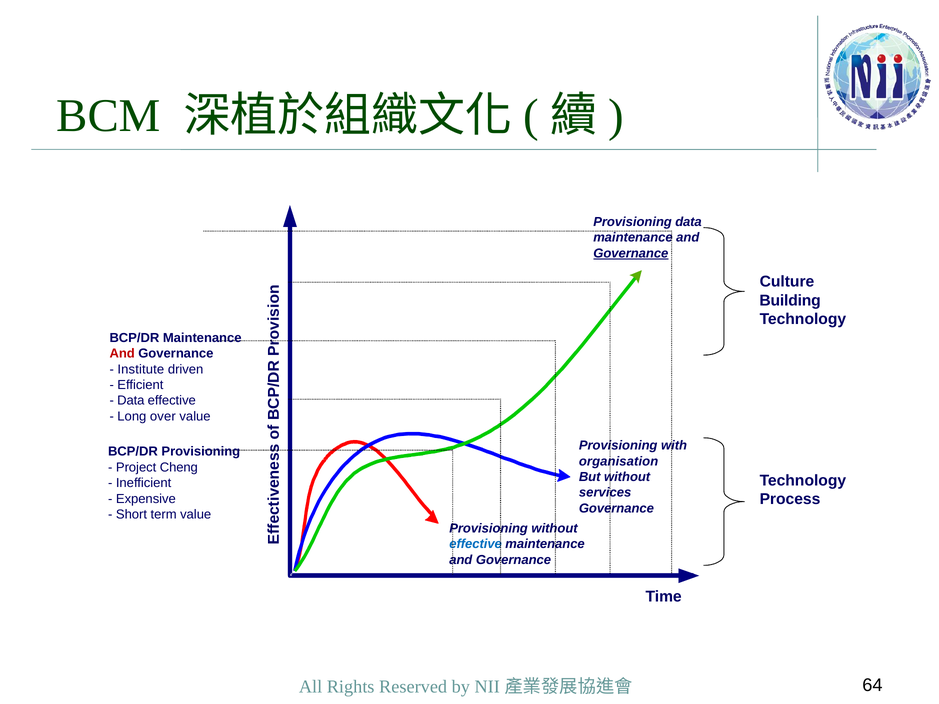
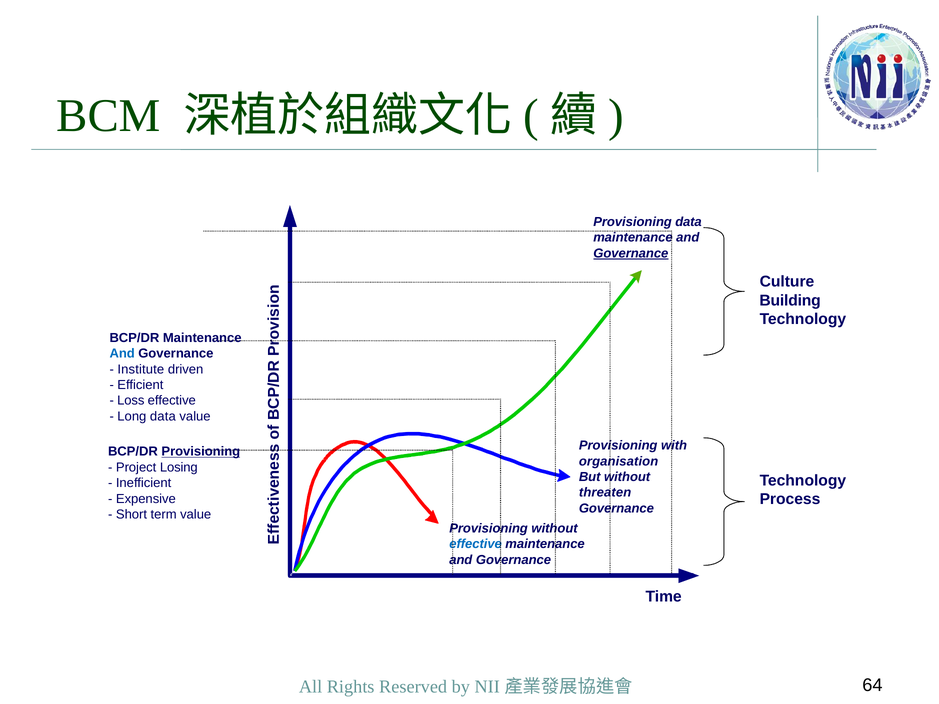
And at (122, 354) colour: red -> blue
Data at (131, 401): Data -> Loss
Long over: over -> data
Provisioning at (201, 452) underline: none -> present
Cheng: Cheng -> Losing
services: services -> threaten
